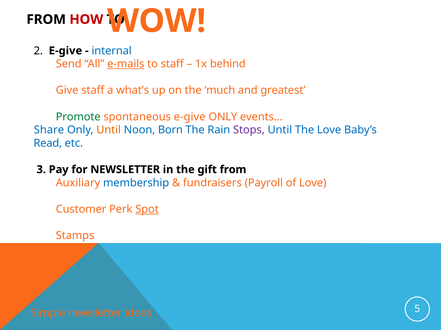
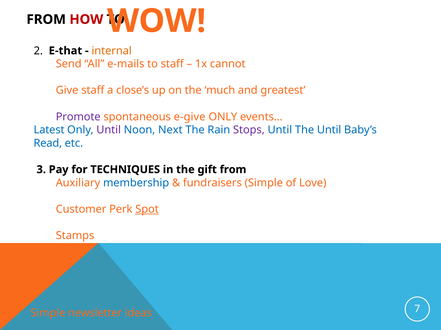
2 E-give: E-give -> E-that
internal colour: blue -> orange
e-mails underline: present -> none
behind: behind -> cannot
what’s: what’s -> close’s
Promote colour: green -> purple
Share: Share -> Latest
Until at (109, 130) colour: orange -> purple
Born: Born -> Next
The Love: Love -> Until
for NEWSLETTER: NEWSLETTER -> TECHNIQUES
fundraisers Payroll: Payroll -> Simple
5: 5 -> 7
